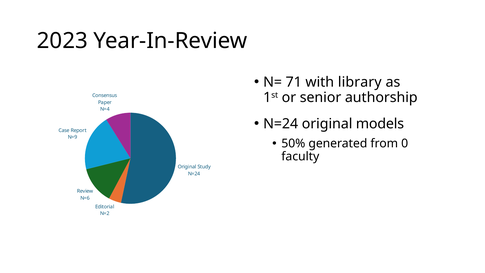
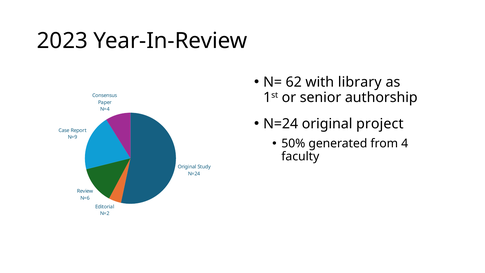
71: 71 -> 62
models: models -> project
0: 0 -> 4
